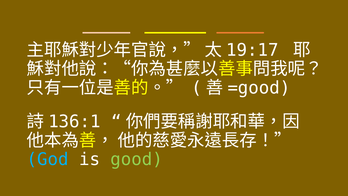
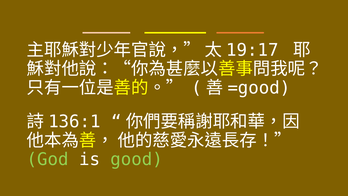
God colour: light blue -> light green
